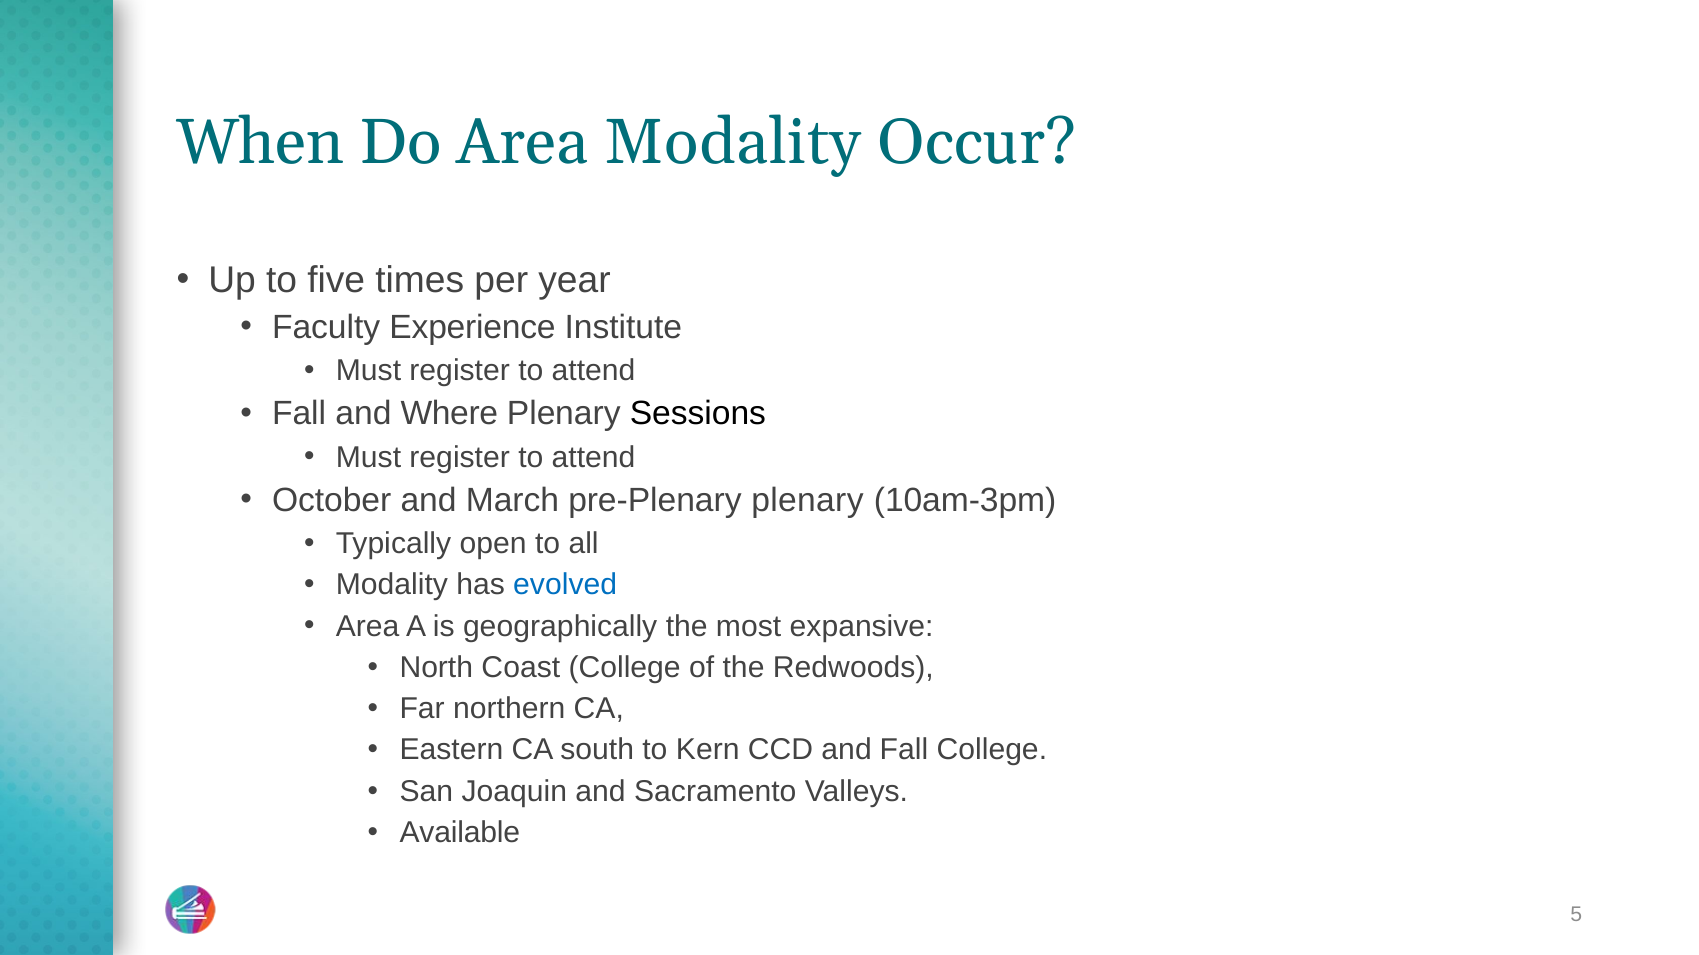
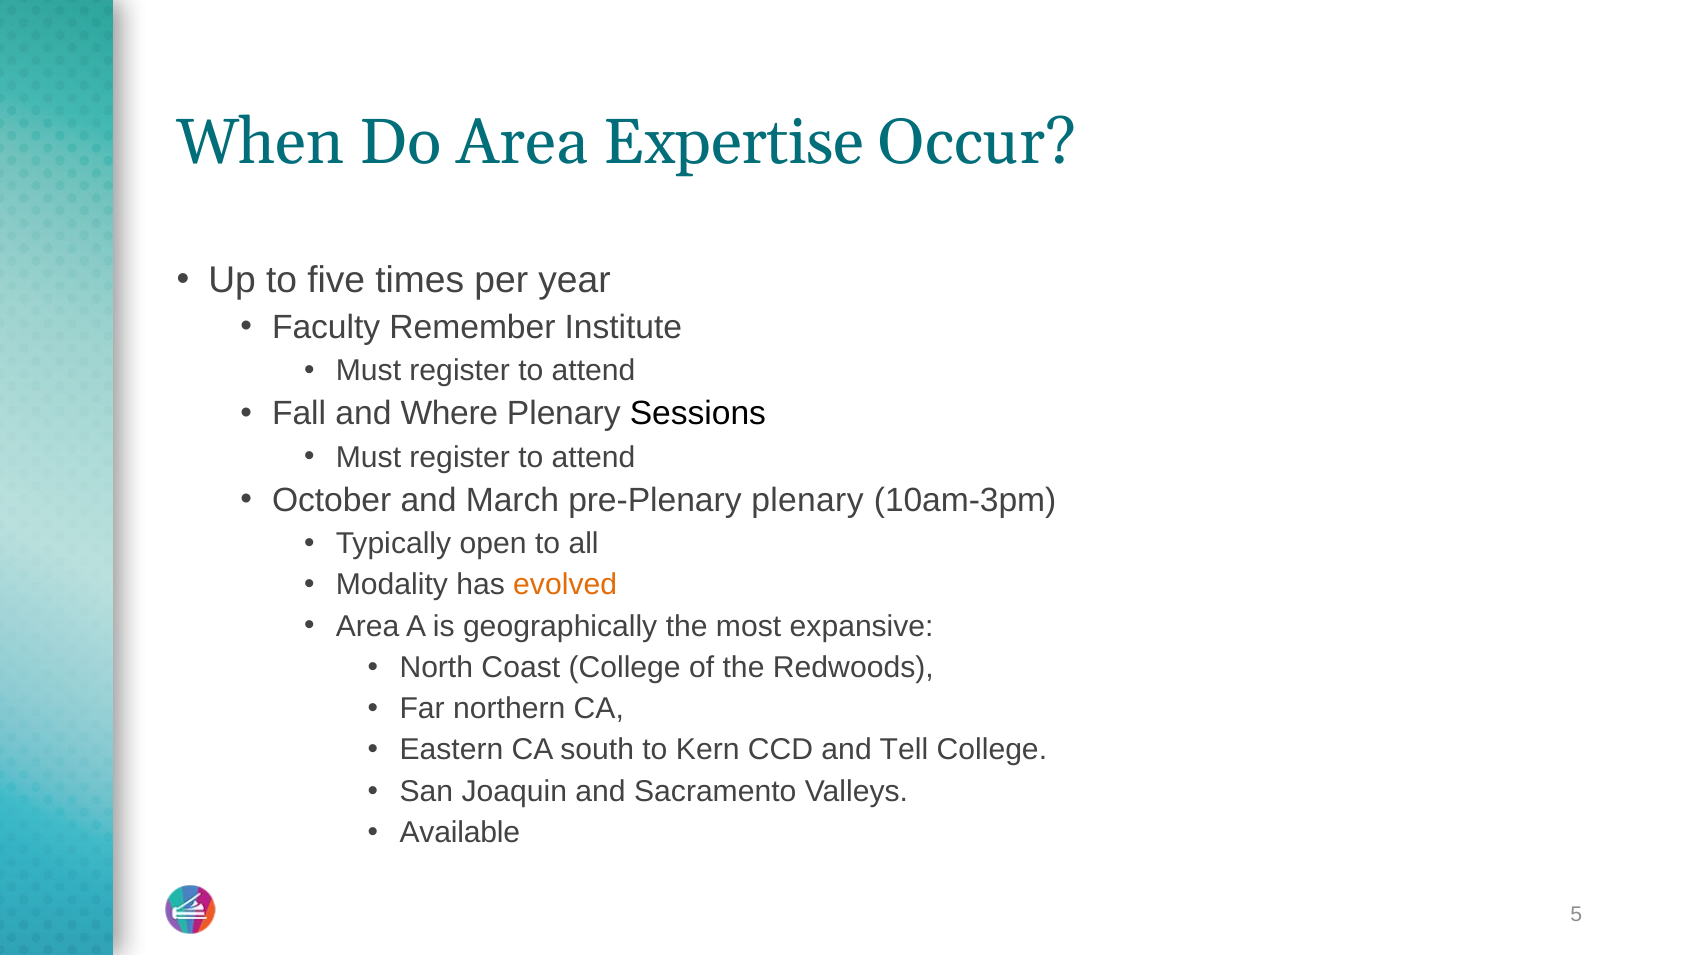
Area Modality: Modality -> Expertise
Experience: Experience -> Remember
evolved colour: blue -> orange
and Fall: Fall -> Tell
